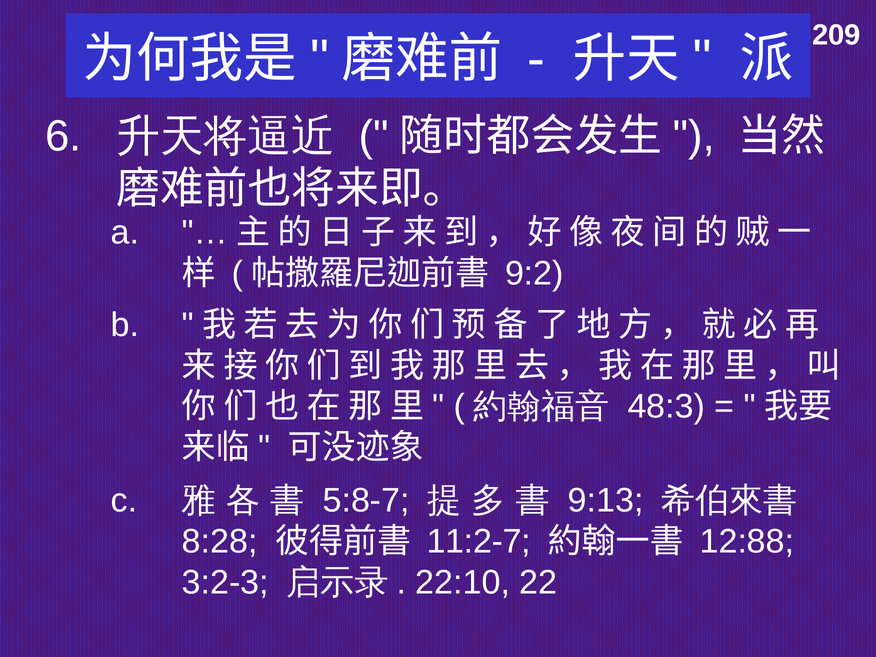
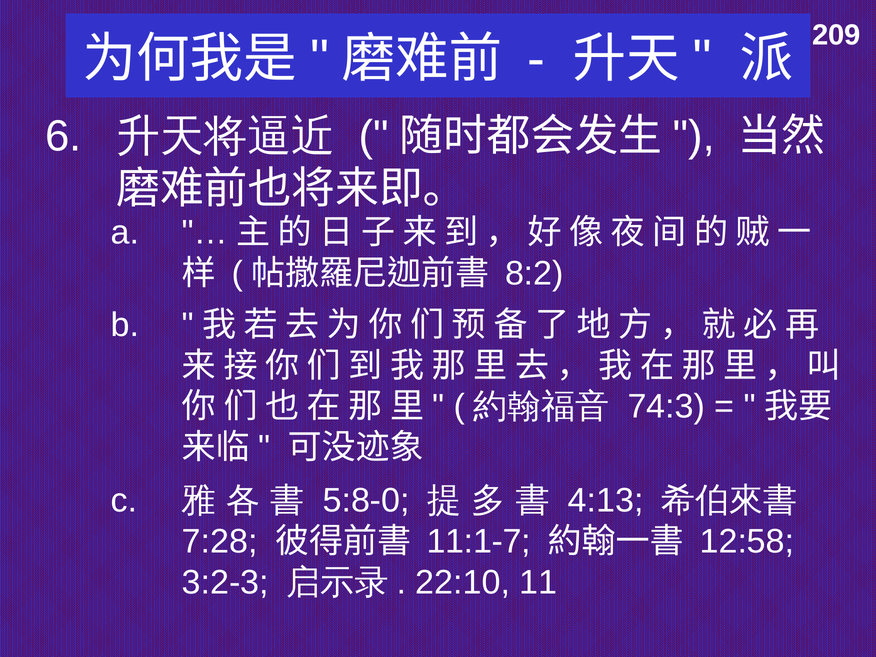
9:2: 9:2 -> 8:2
48:3: 48:3 -> 74:3
5:8-7: 5:8-7 -> 5:8-0
9:13: 9:13 -> 4:13
8:28: 8:28 -> 7:28
11:2-7: 11:2-7 -> 11:1-7
12:88: 12:88 -> 12:58
22: 22 -> 11
